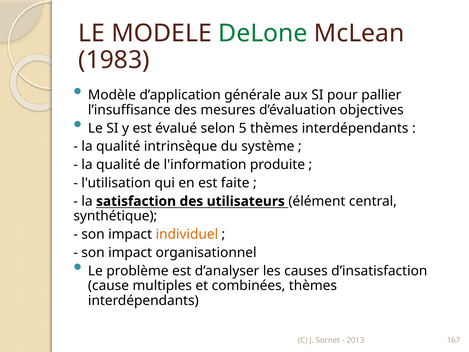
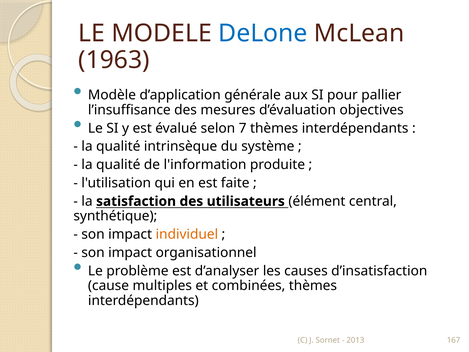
DeLone colour: green -> blue
1983: 1983 -> 1963
5: 5 -> 7
